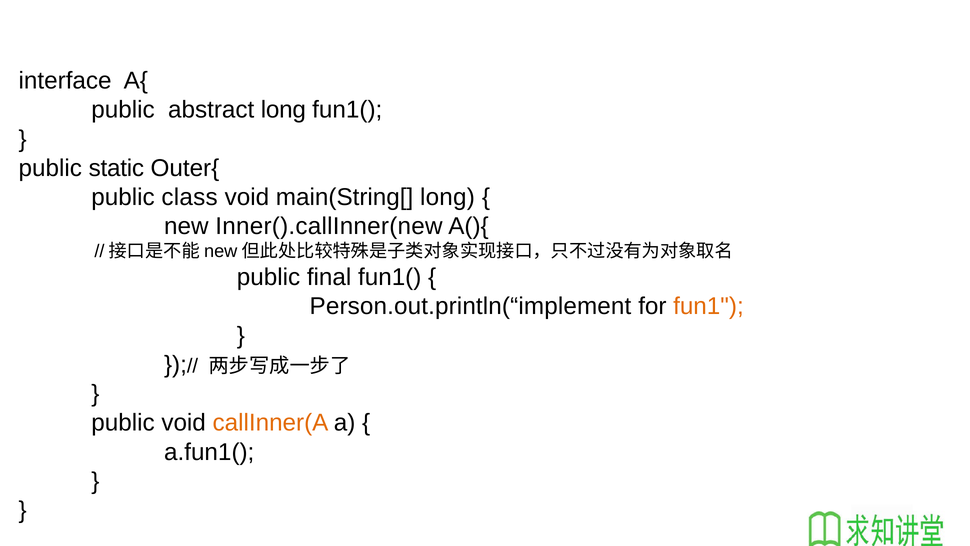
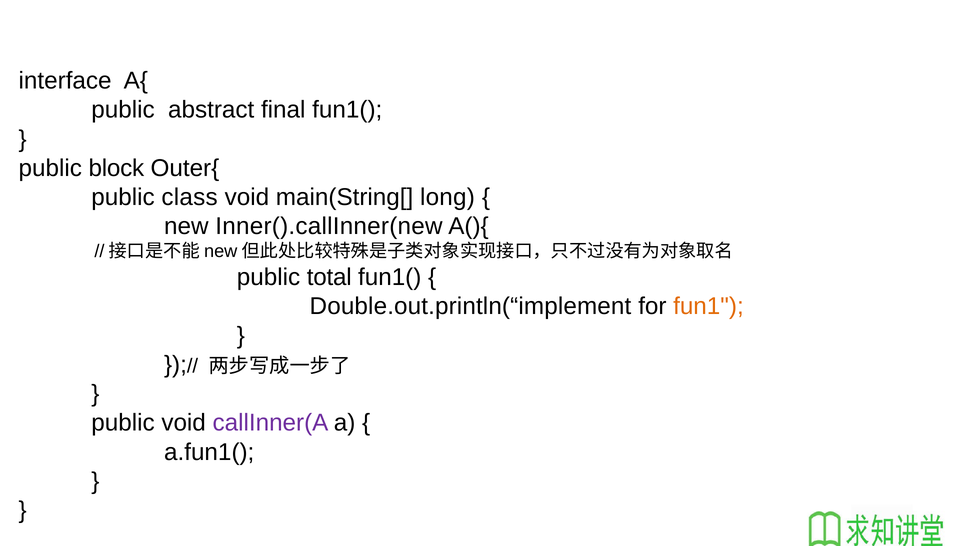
abstract long: long -> final
static: static -> block
final: final -> total
Person.out.println(“implement: Person.out.println(“implement -> Double.out.println(“implement
callInner(A colour: orange -> purple
